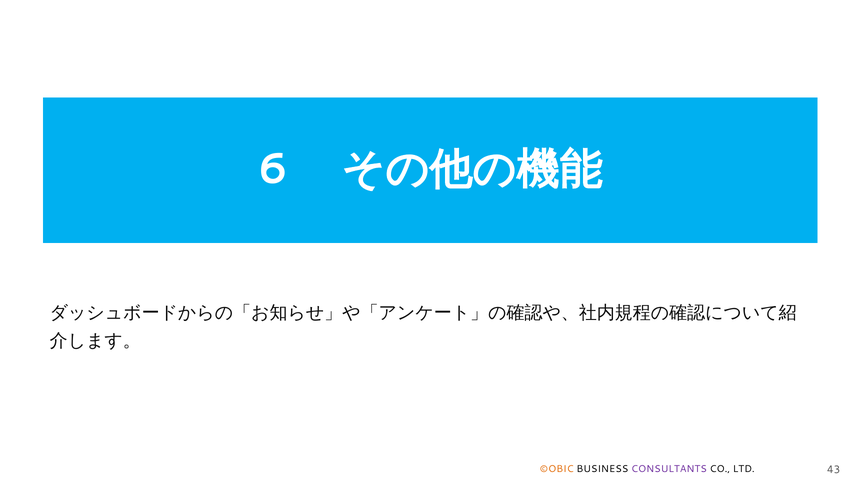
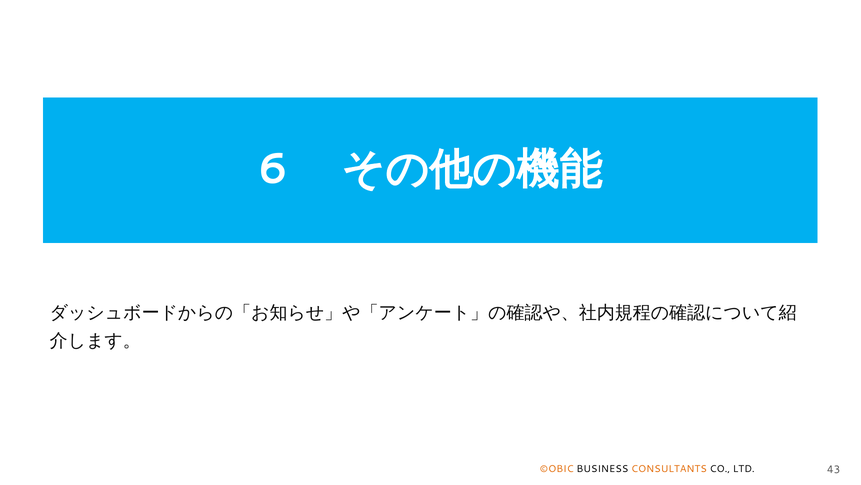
CONSULTANTS colour: purple -> orange
